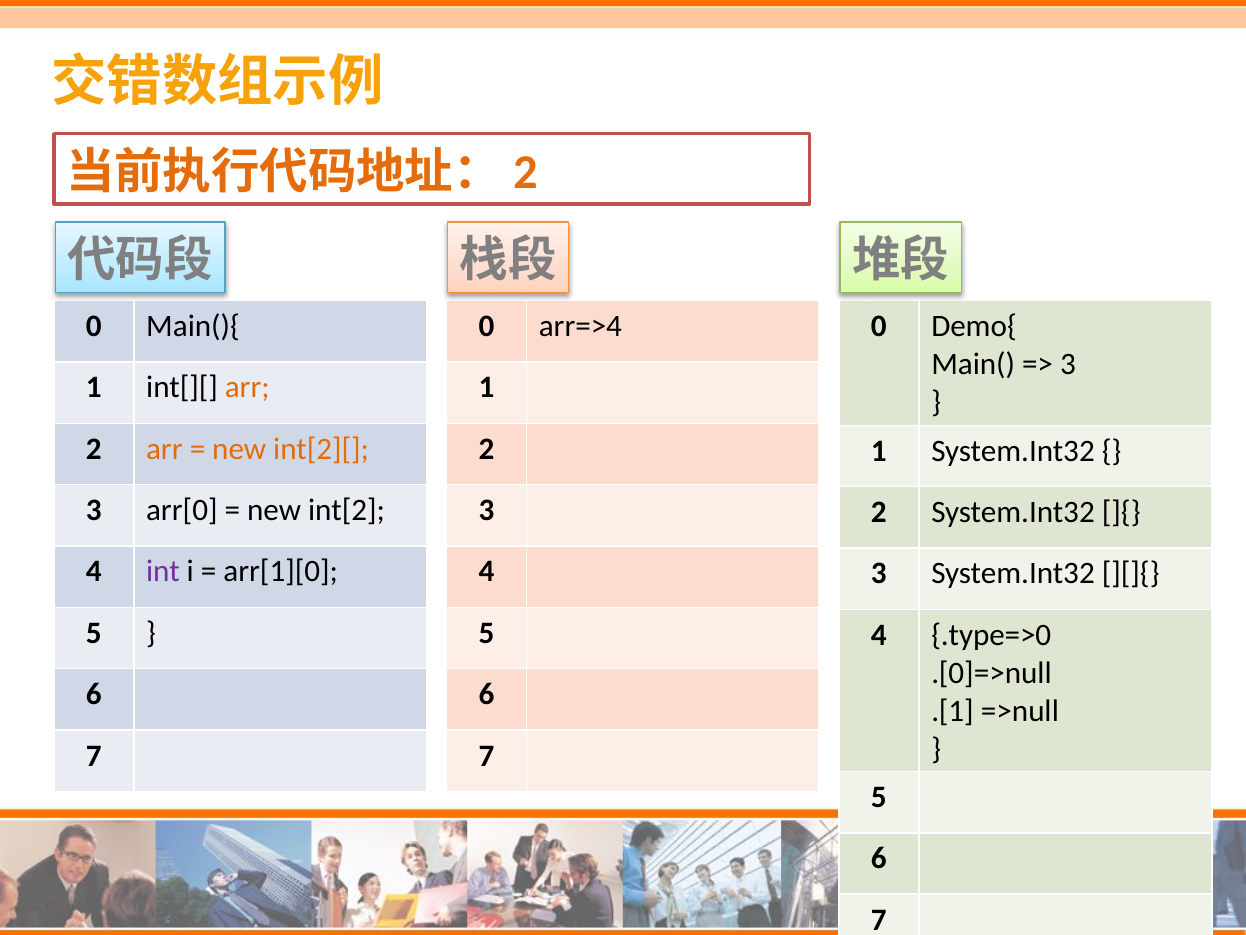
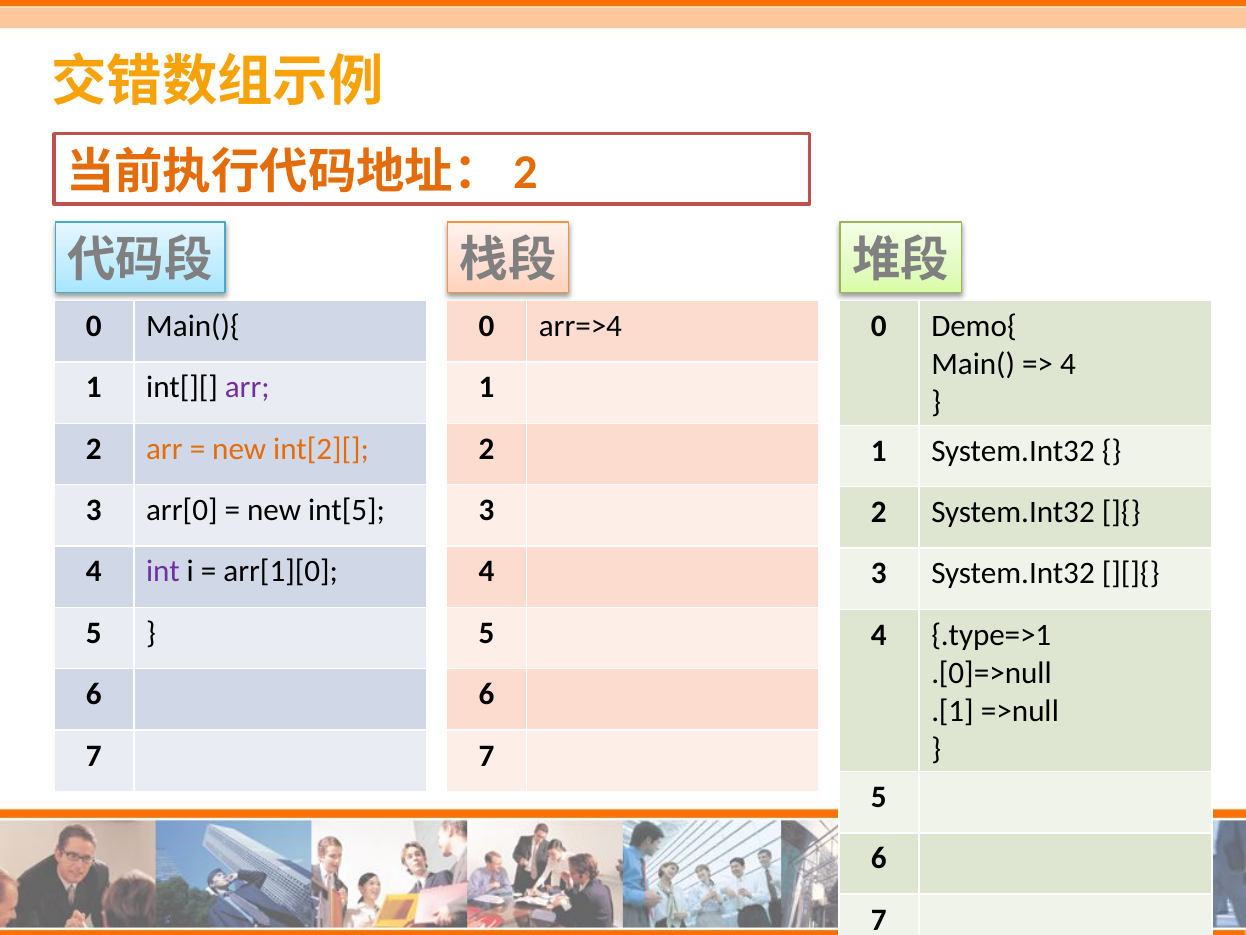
3 at (1068, 364): 3 -> 4
arr at (247, 387) colour: orange -> purple
int[2: int[2 -> int[5
.type=>0: .type=>0 -> .type=>1
